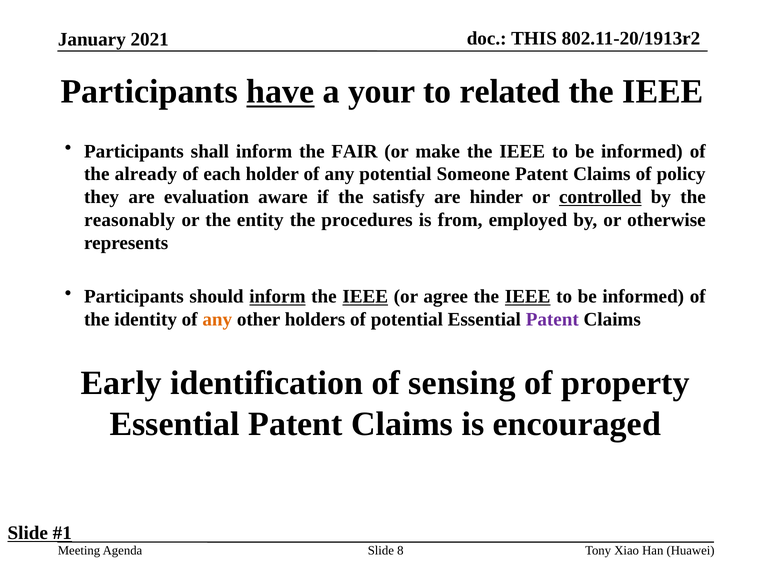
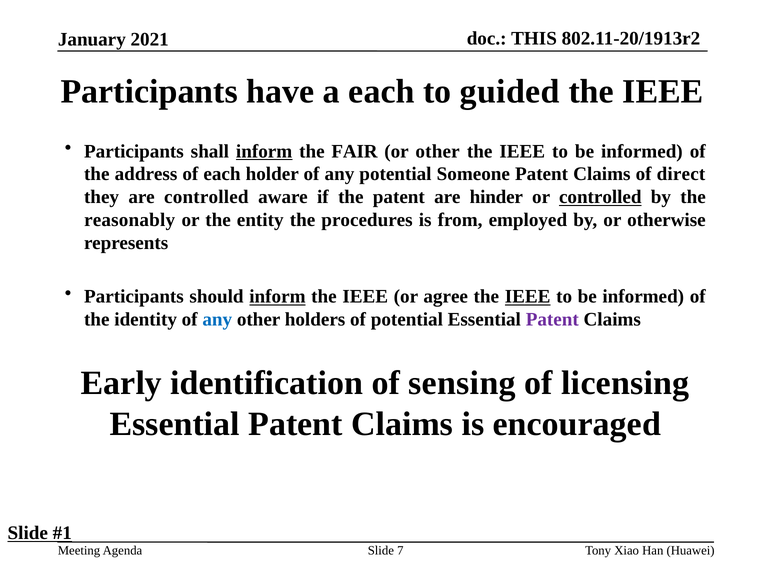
have underline: present -> none
a your: your -> each
related: related -> guided
inform at (264, 151) underline: none -> present
or make: make -> other
already: already -> address
policy: policy -> direct
are evaluation: evaluation -> controlled
the satisfy: satisfy -> patent
IEEE at (365, 296) underline: present -> none
any at (217, 319) colour: orange -> blue
property: property -> licensing
8: 8 -> 7
